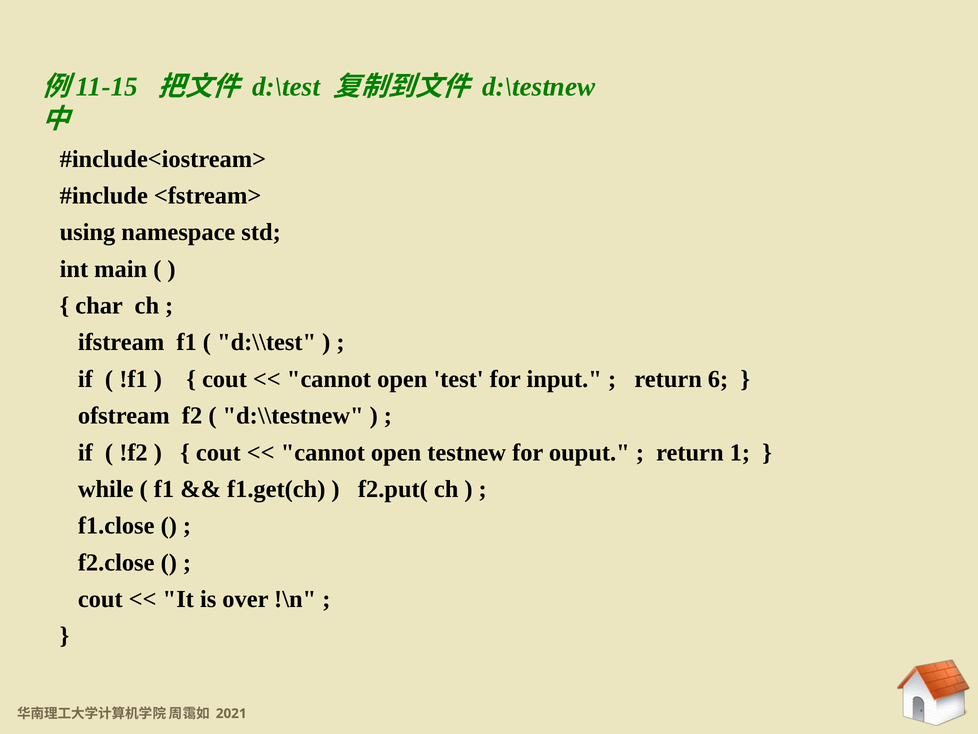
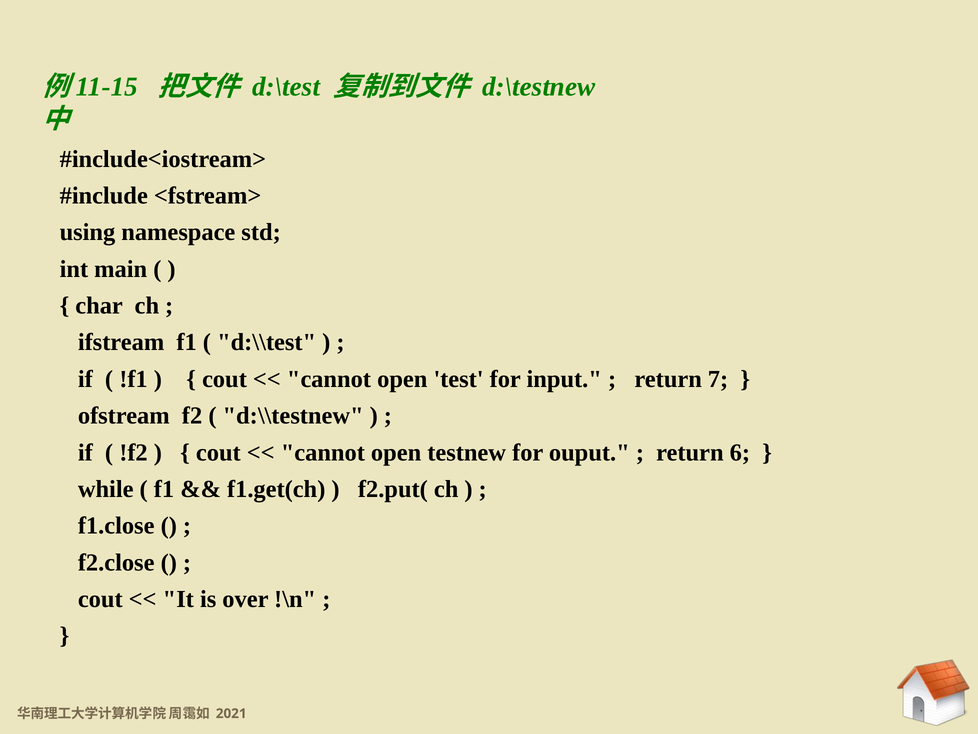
6: 6 -> 7
1: 1 -> 6
